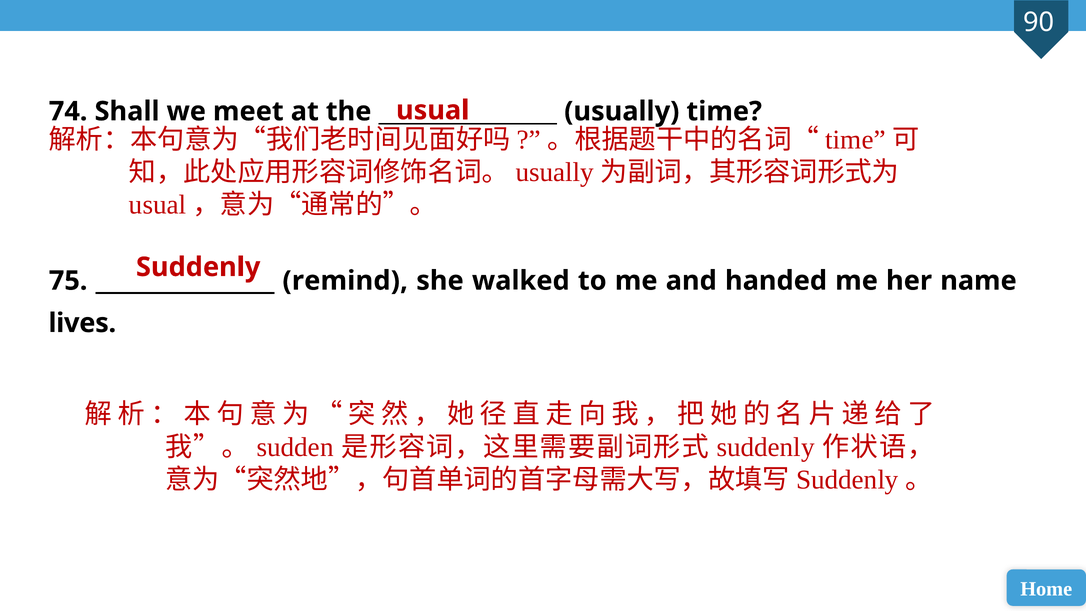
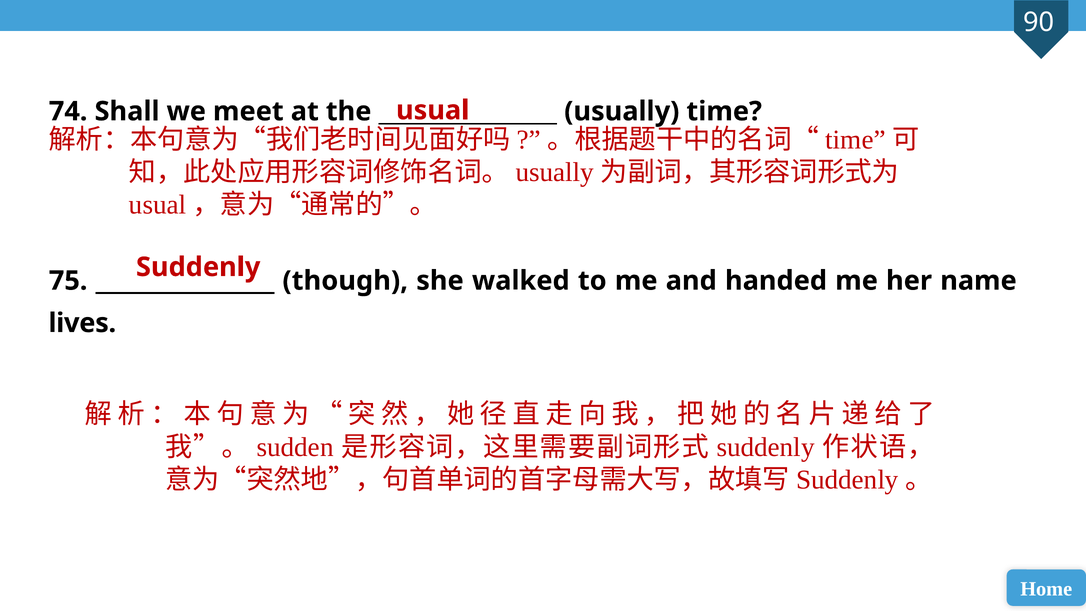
remind: remind -> though
